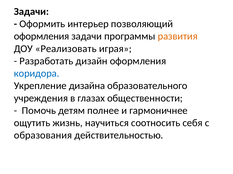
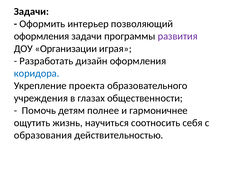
развития colour: orange -> purple
Реализовать: Реализовать -> Организации
дизайна: дизайна -> проекта
